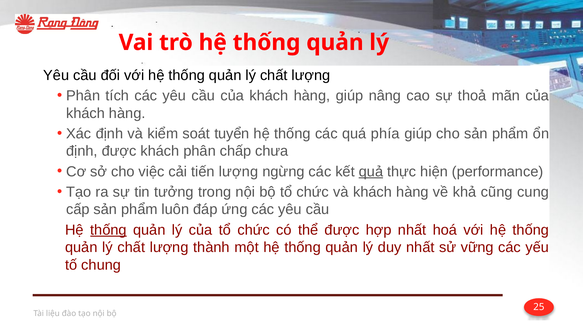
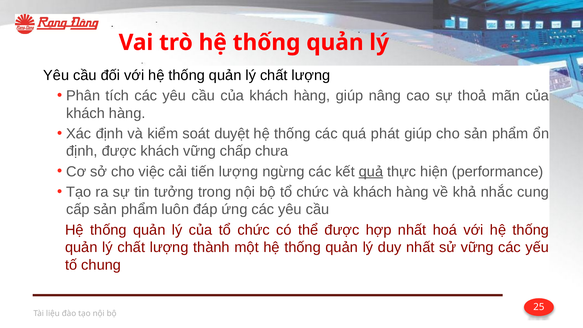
tuyển: tuyển -> duyệt
phía: phía -> phát
khách phân: phân -> vững
cũng: cũng -> nhắc
thống at (108, 230) underline: present -> none
